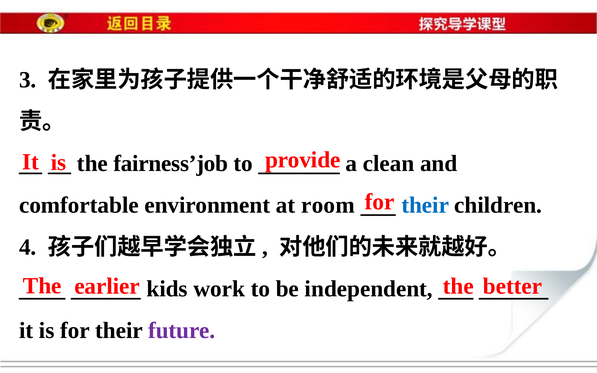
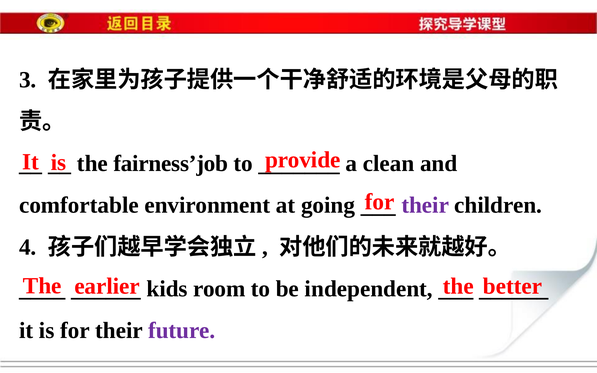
room: room -> going
their at (425, 205) colour: blue -> purple
work: work -> room
